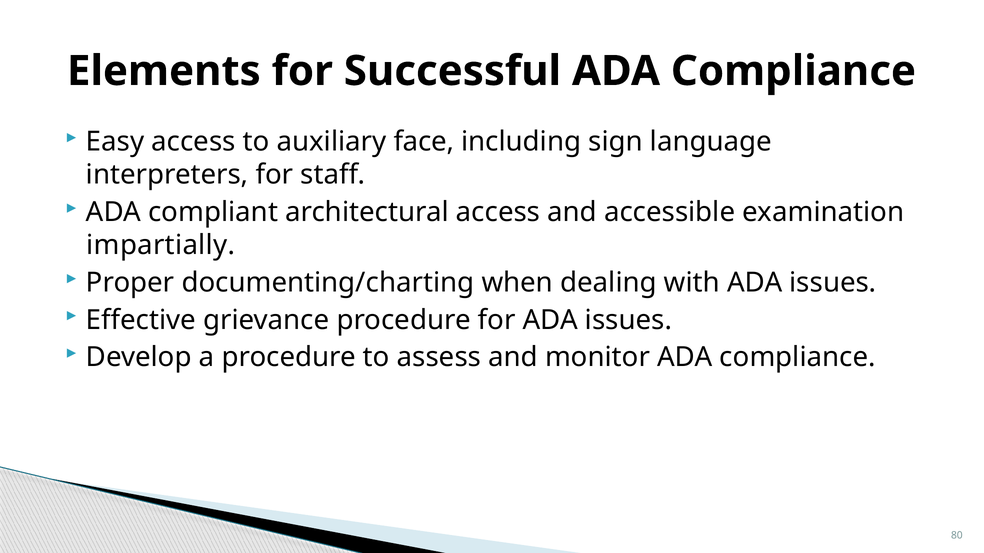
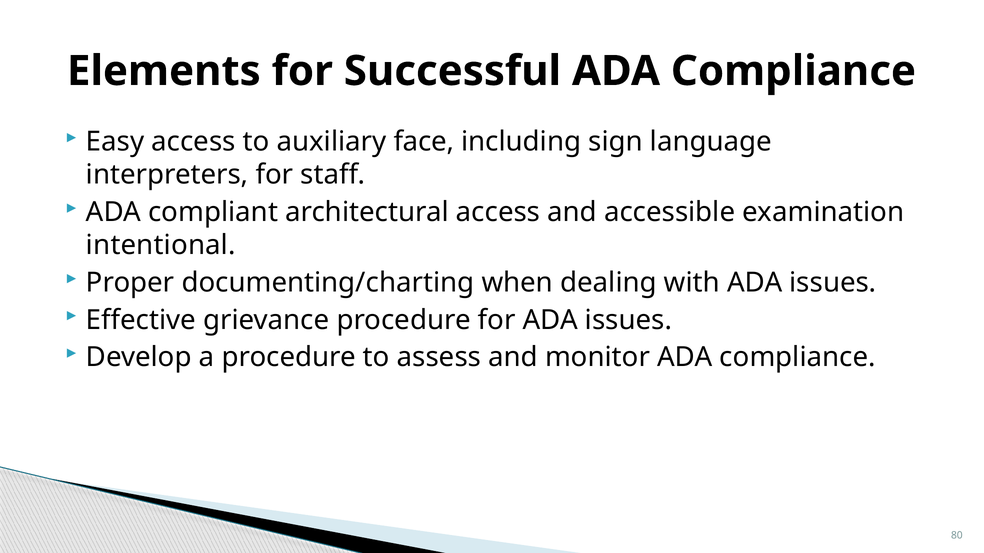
impartially: impartially -> intentional
